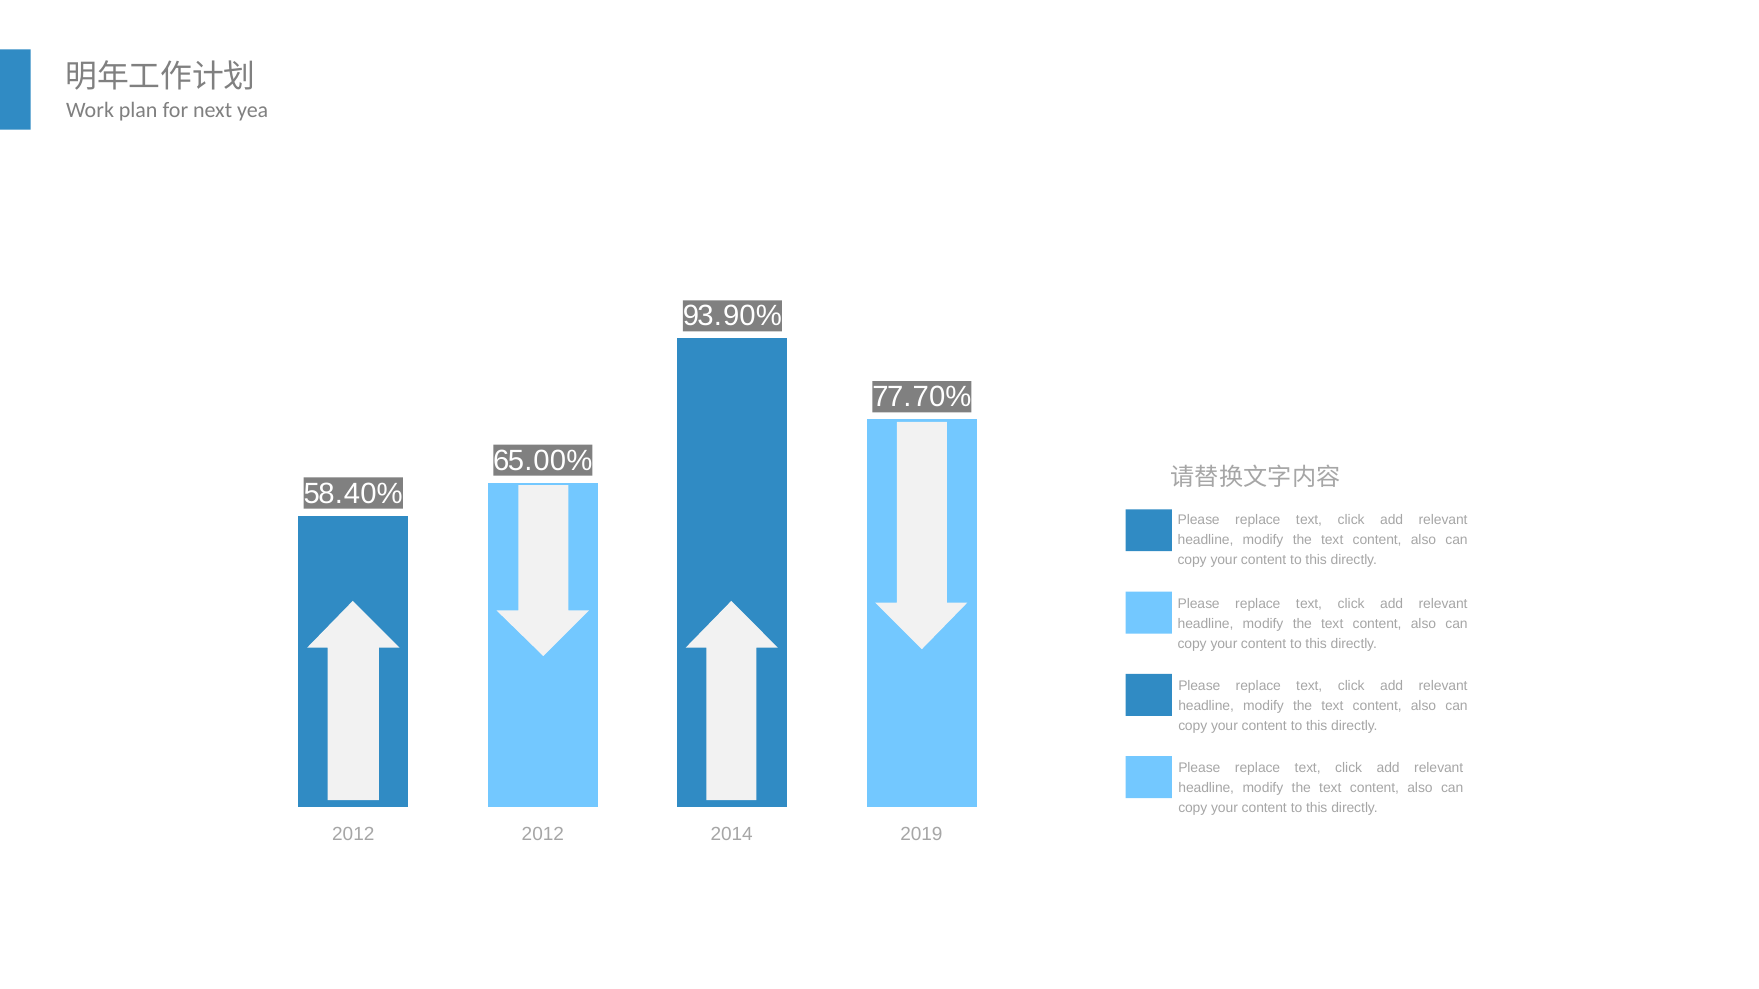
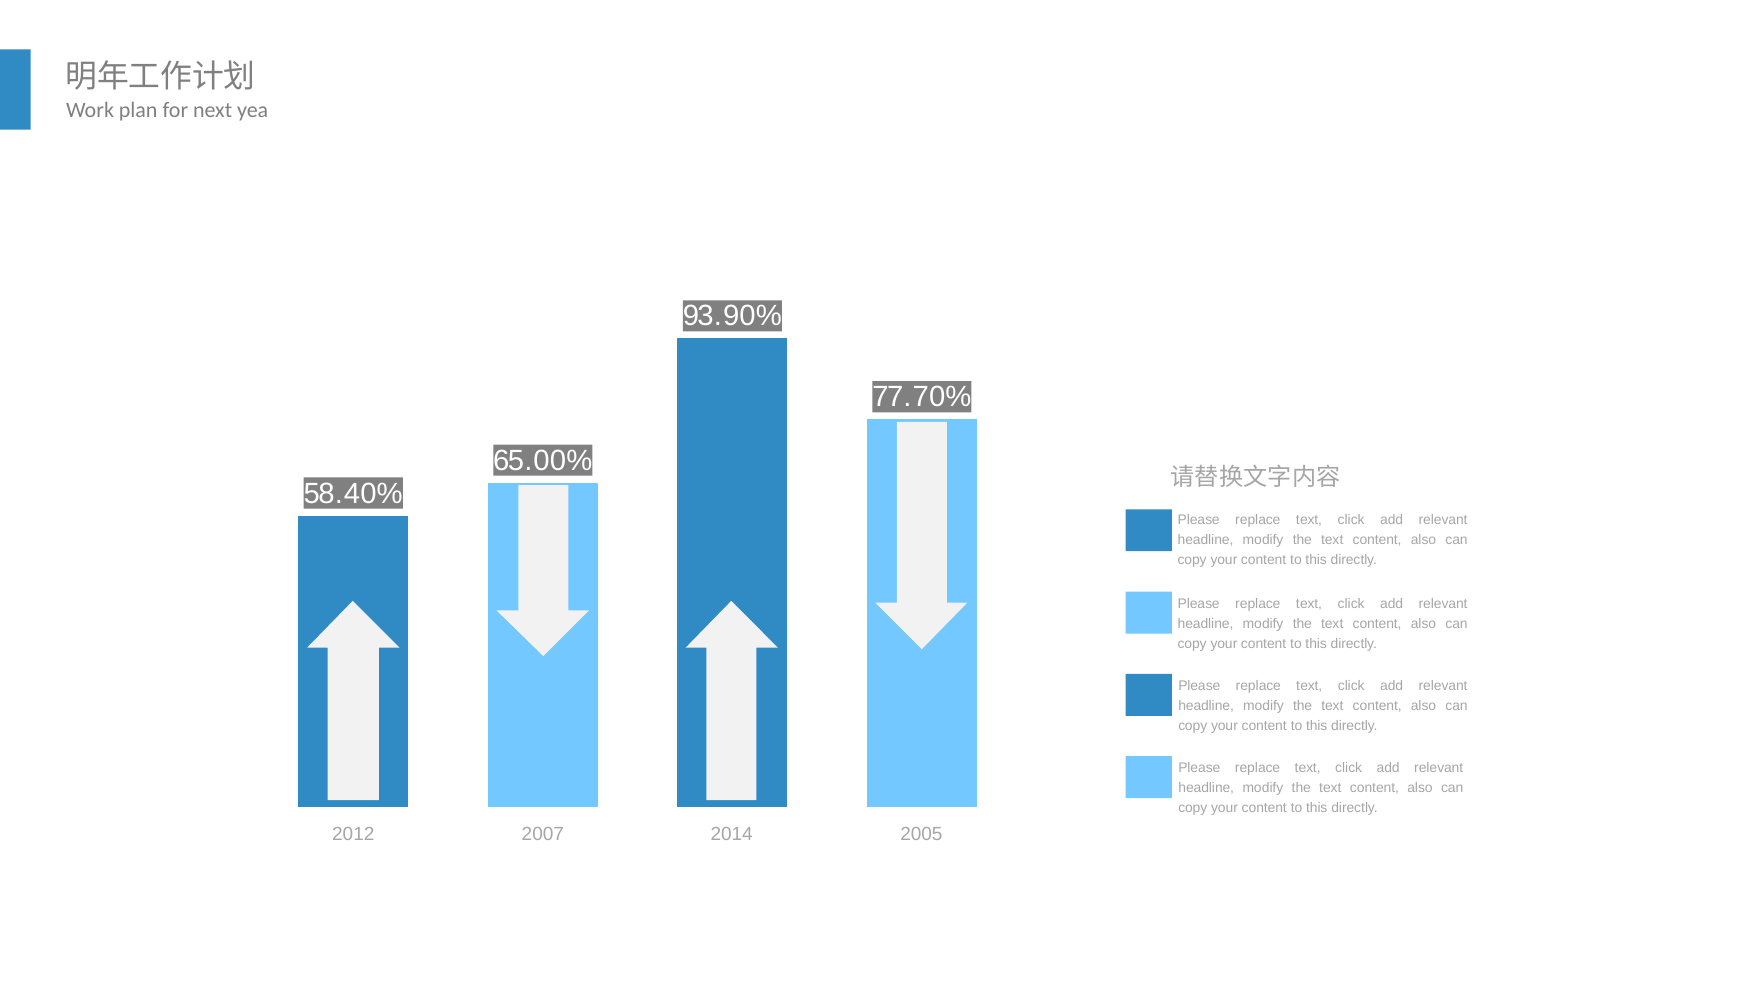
2012 at (543, 835): 2012 -> 2007
2019: 2019 -> 2005
